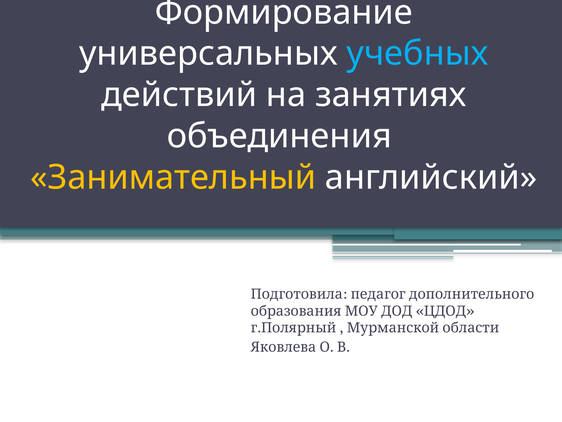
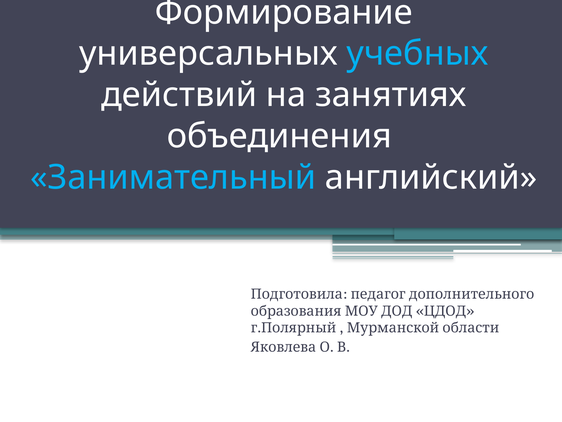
Занимательный colour: yellow -> light blue
